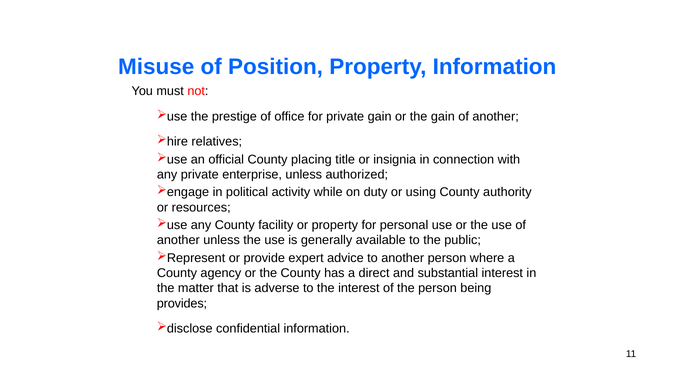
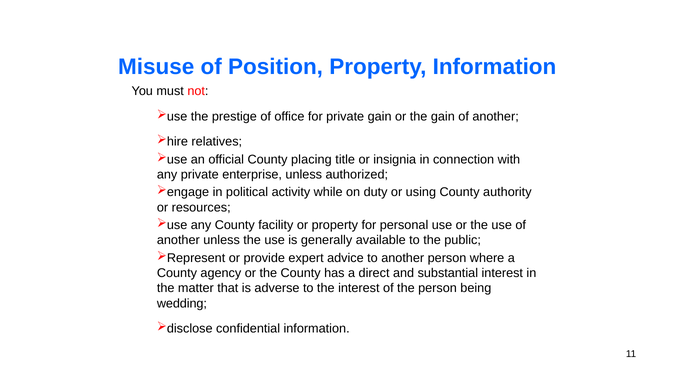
provides: provides -> wedding
